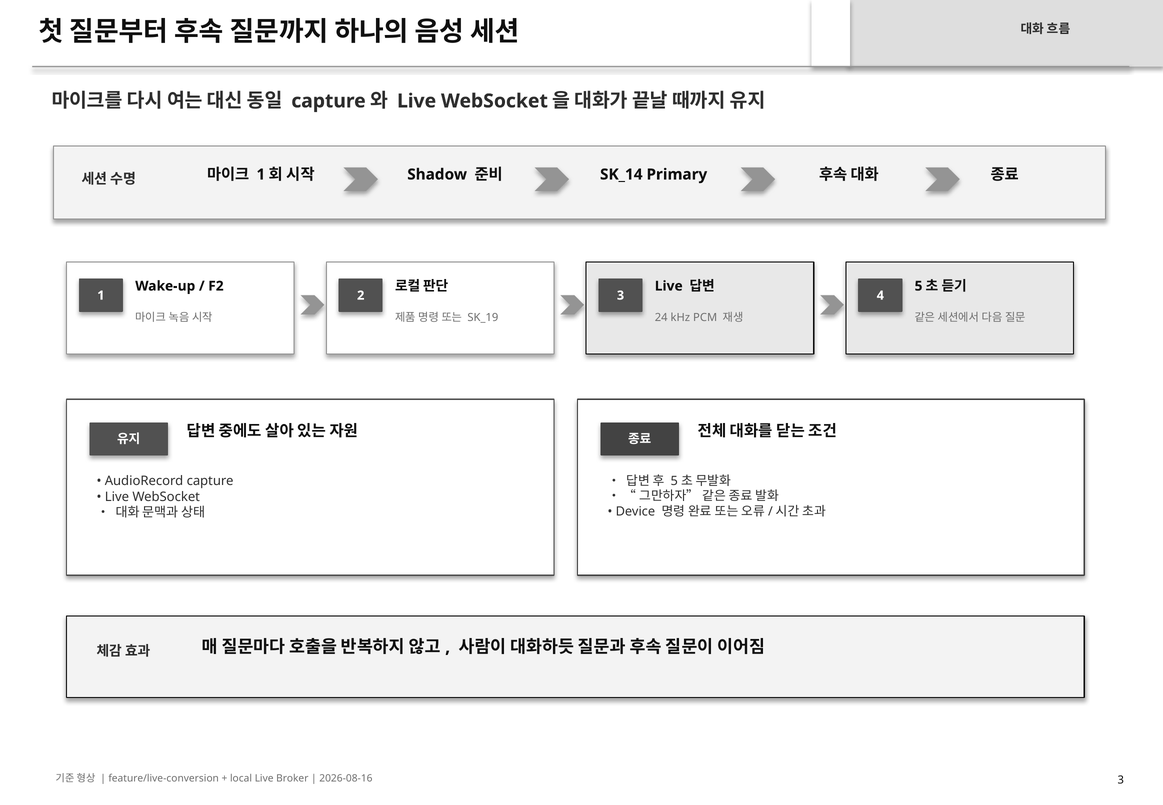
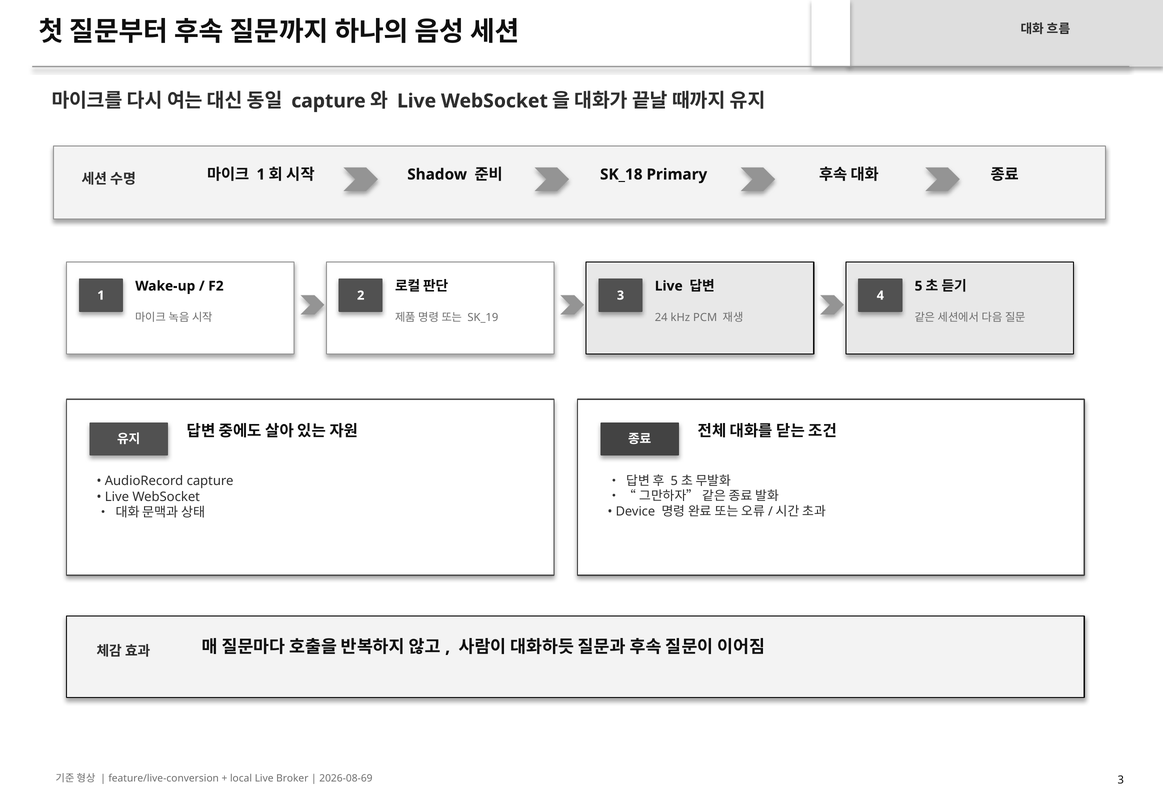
SK_14: SK_14 -> SK_18
2026-08-16: 2026-08-16 -> 2026-08-69
